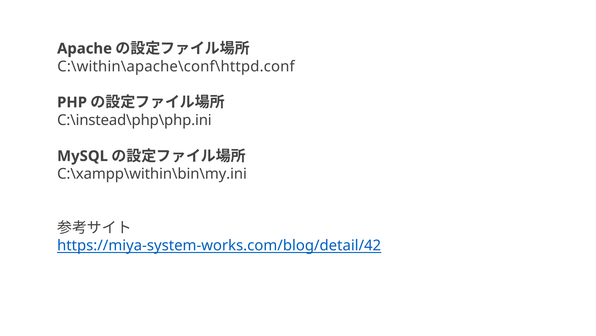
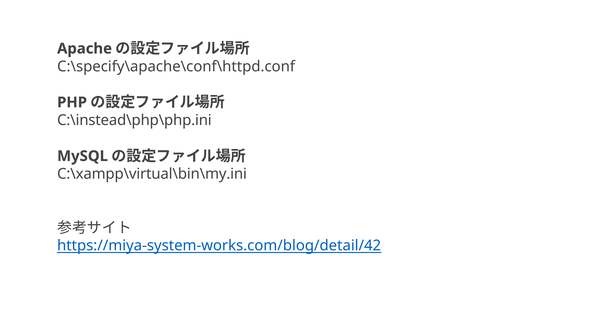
C:\within\apache\conf\httpd.conf: C:\within\apache\conf\httpd.conf -> C:\specify\apache\conf\httpd.conf
C:\xampp\within\bin\my.ini: C:\xampp\within\bin\my.ini -> C:\xampp\virtual\bin\my.ini
